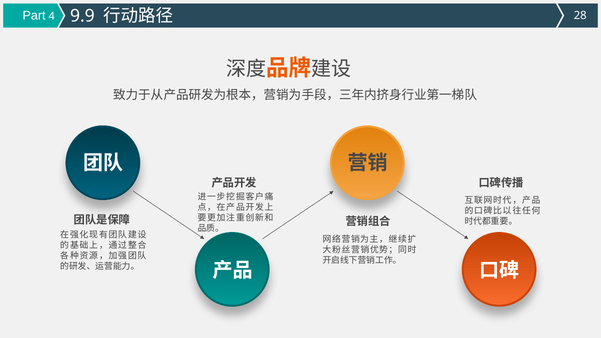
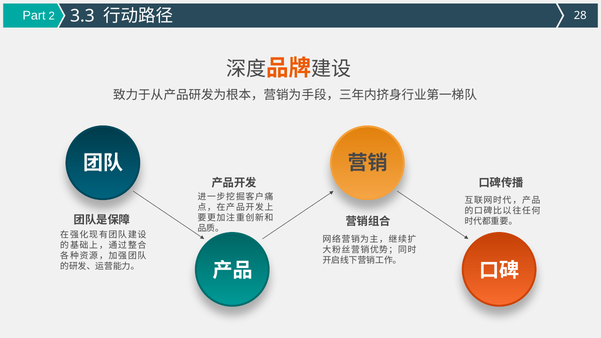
4: 4 -> 2
9.9: 9.9 -> 3.3
